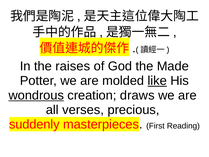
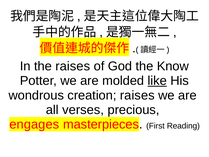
Made: Made -> Know
wondrous underline: present -> none
creation draws: draws -> raises
suddenly: suddenly -> engages
